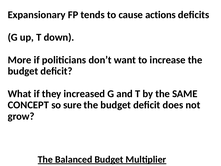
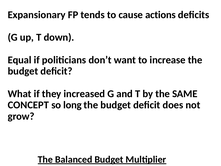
More: More -> Equal
sure: sure -> long
